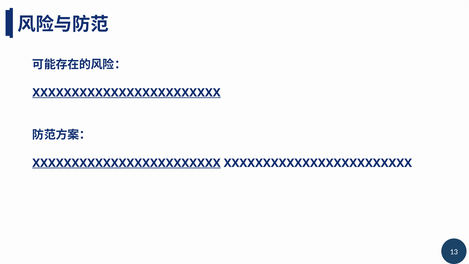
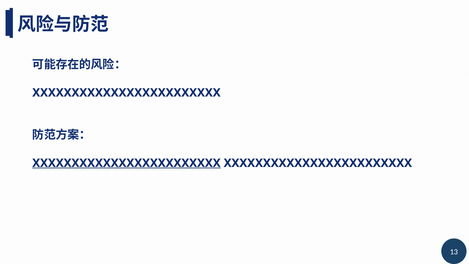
XXXXXXXXXXXXXXXXXXXXXXXX at (126, 93) underline: present -> none
